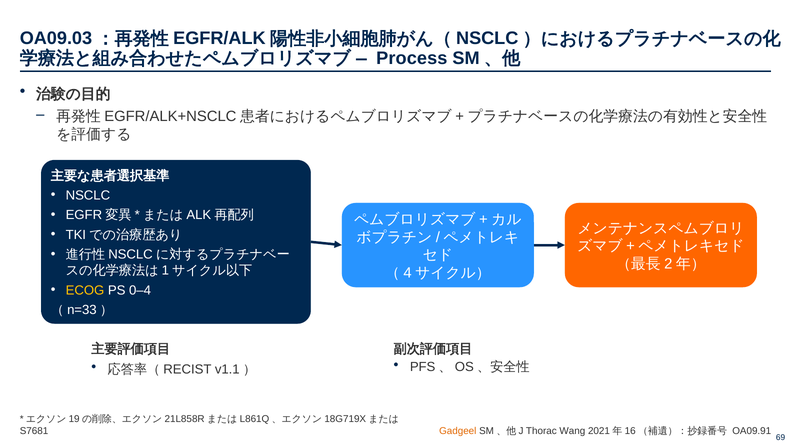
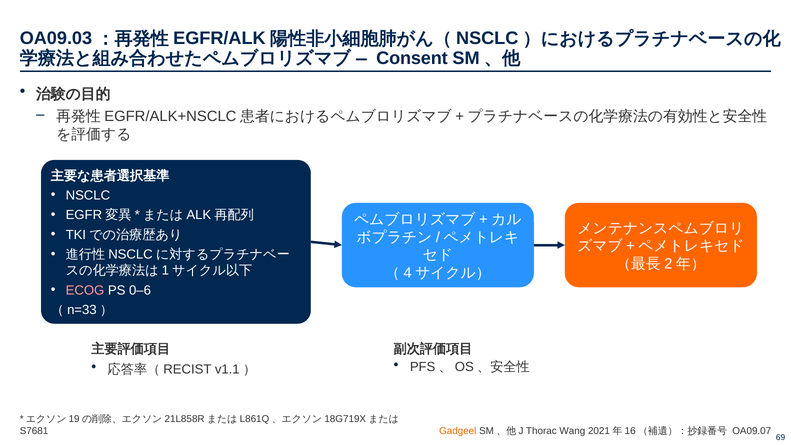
Process: Process -> Consent
ECOG colour: yellow -> pink
0–4: 0–4 -> 0–6
OA09.91: OA09.91 -> OA09.07
